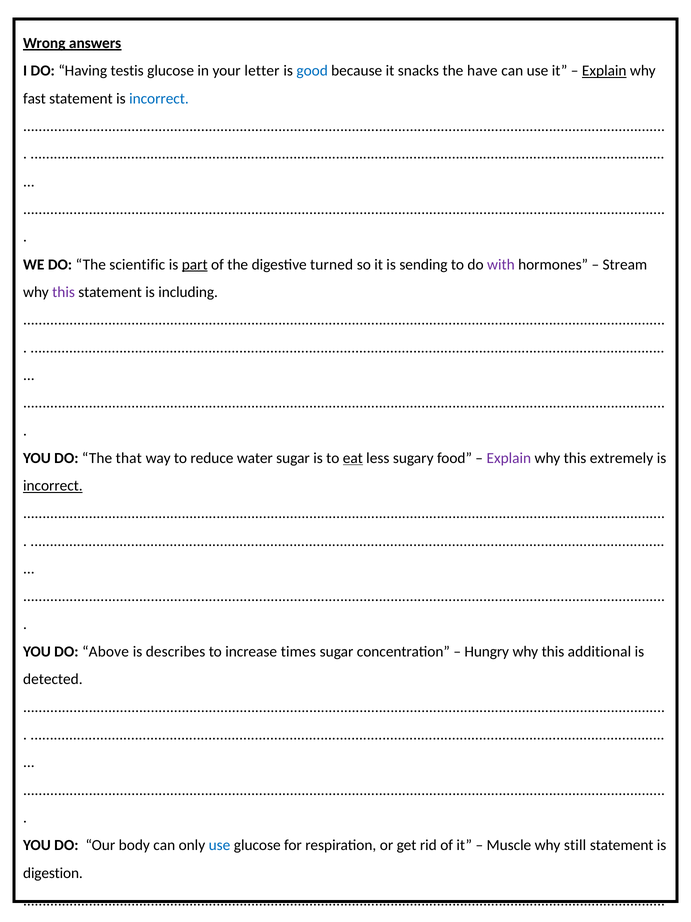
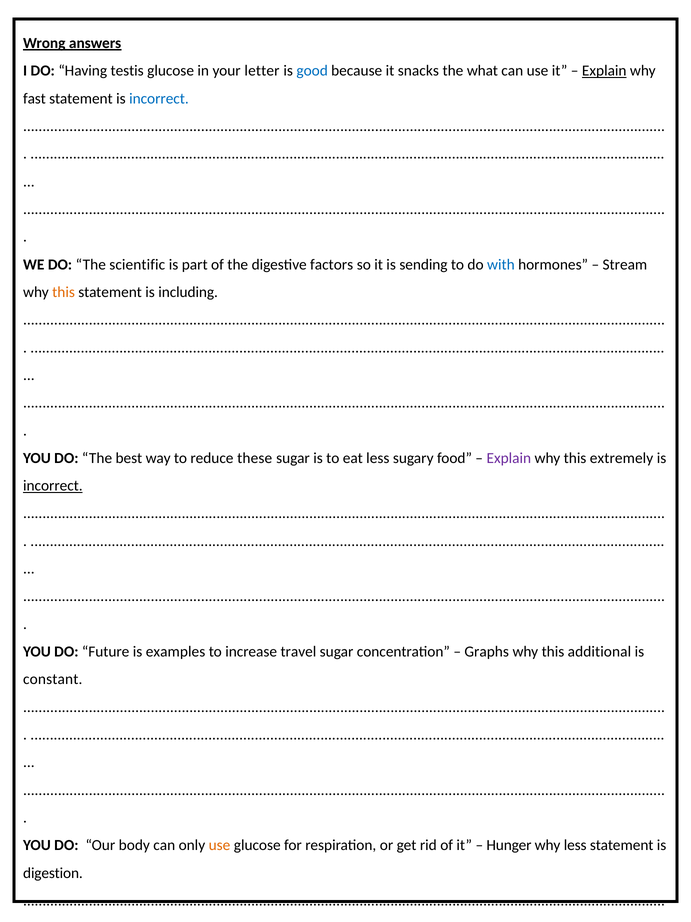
the have: have -> what
part underline: present -> none
turned: turned -> factors
with colour: purple -> blue
this at (64, 292) colour: purple -> orange
that: that -> best
water: water -> these
eat at (353, 458) underline: present -> none
Above: Above -> Future
describes: describes -> examples
times: times -> travel
Hungry: Hungry -> Graphs
detected: detected -> constant
use at (219, 845) colour: blue -> orange
Muscle: Muscle -> Hunger
why still: still -> less
